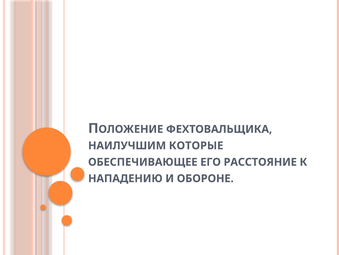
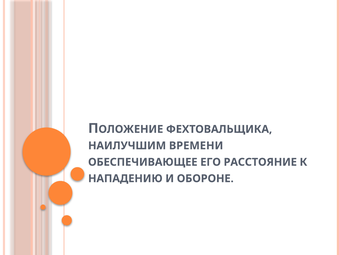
КОТОРЫЕ: КОТОРЫЕ -> ВРЕМЕНИ
